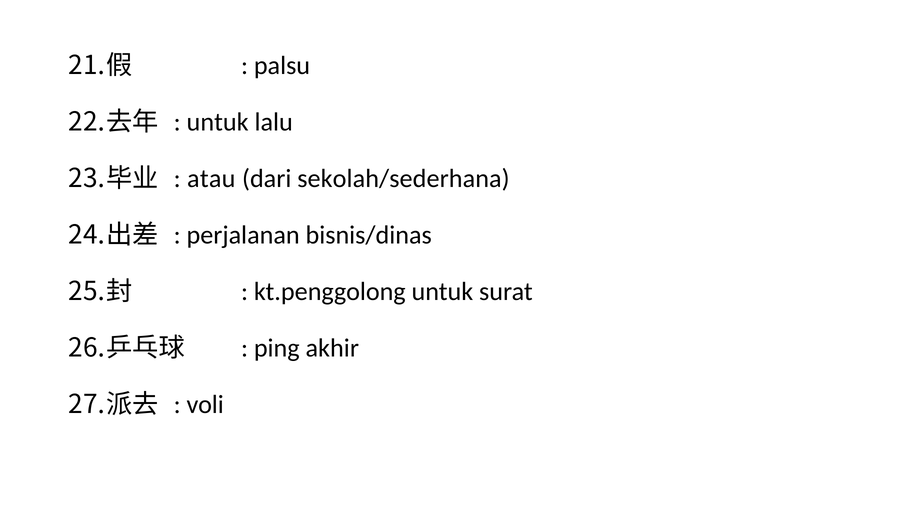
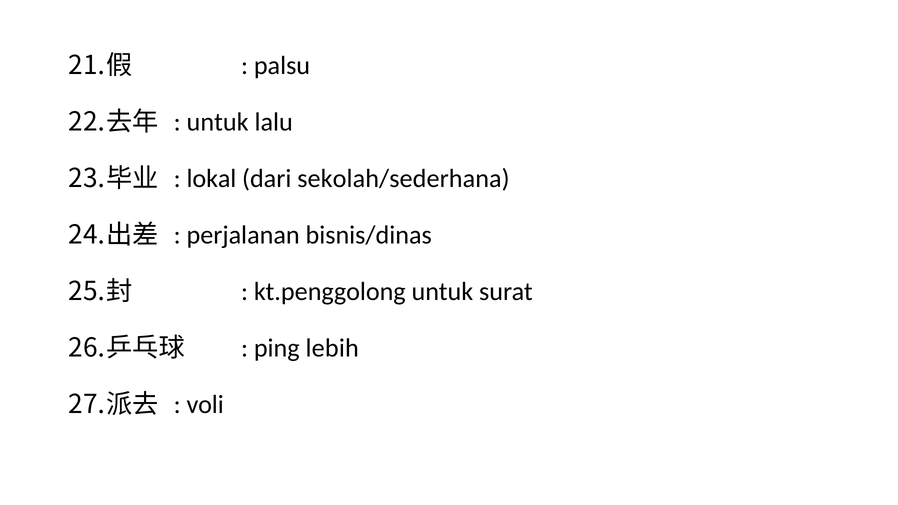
atau: atau -> lokal
akhir: akhir -> lebih
